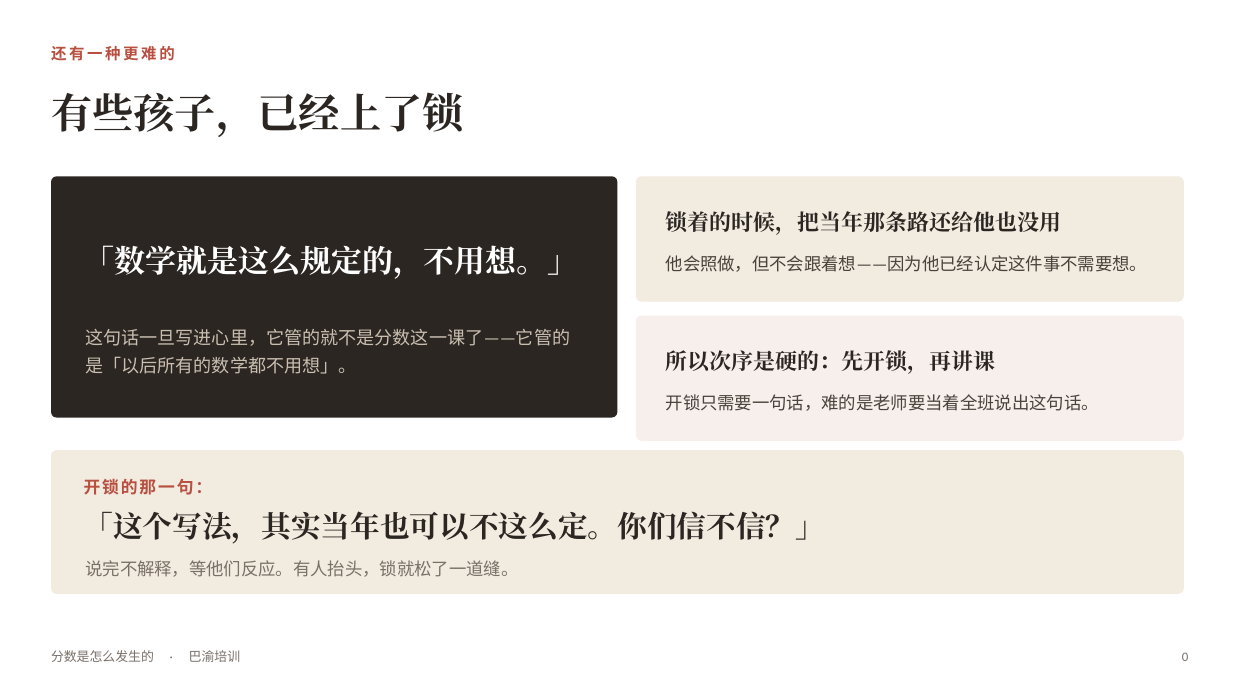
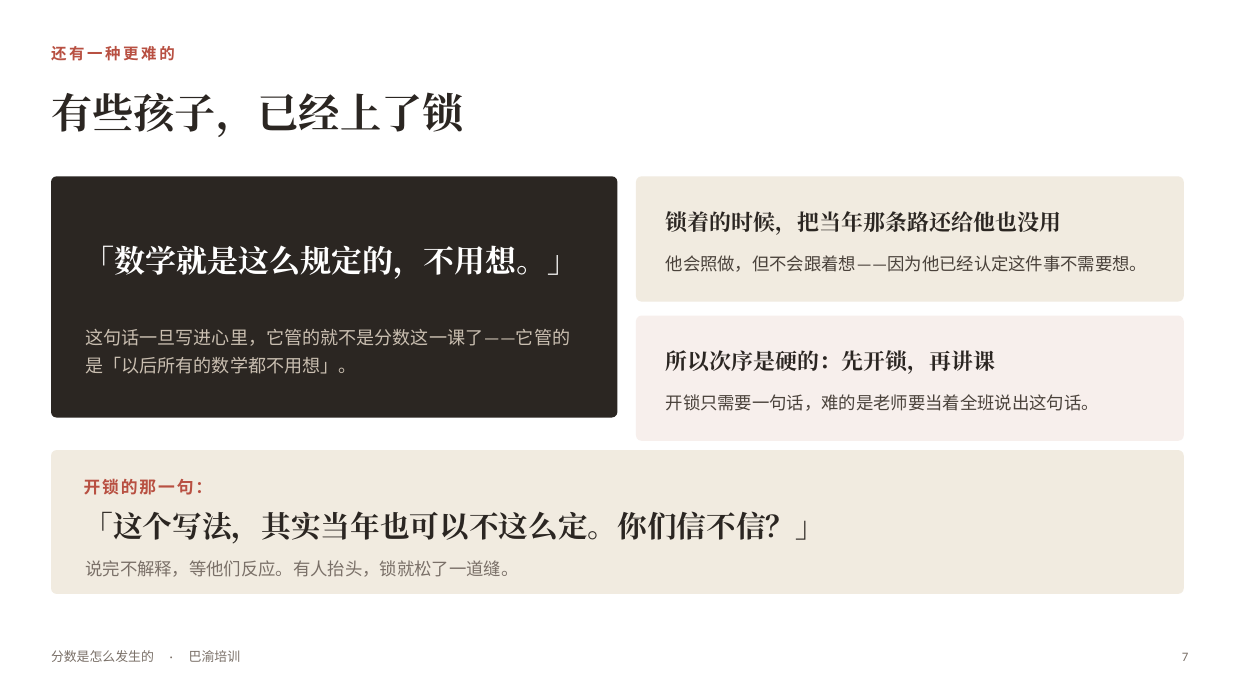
0: 0 -> 7
